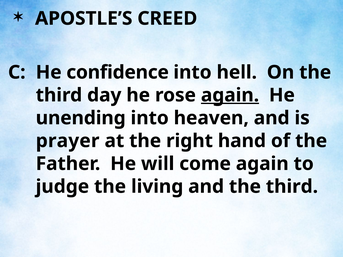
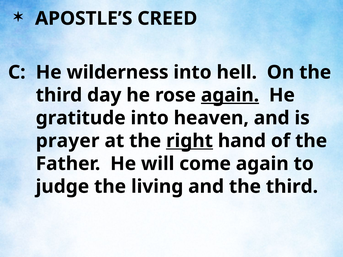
confidence: confidence -> wilderness
unending: unending -> gratitude
right underline: none -> present
